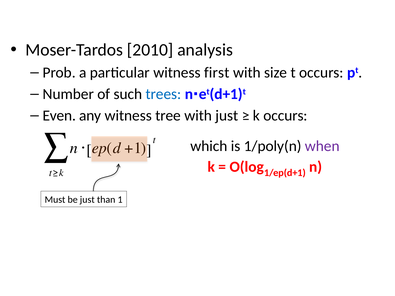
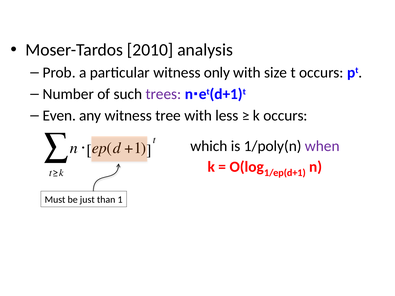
first: first -> only
trees colour: blue -> purple
with just: just -> less
